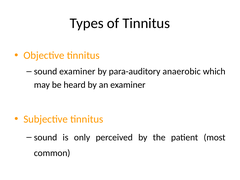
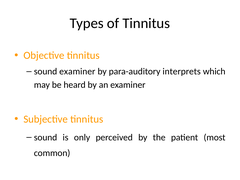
anaerobic: anaerobic -> interprets
